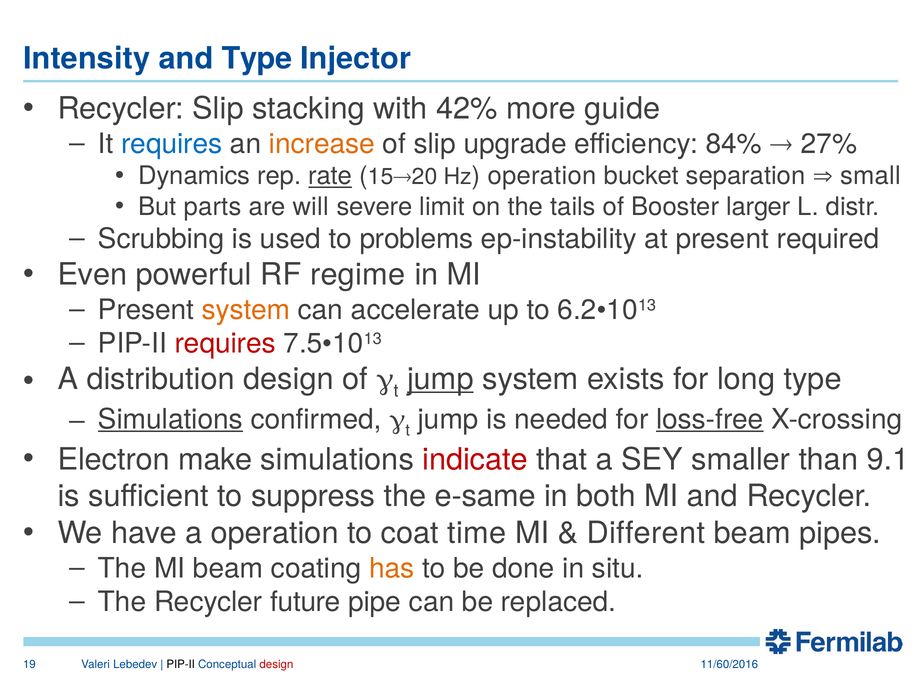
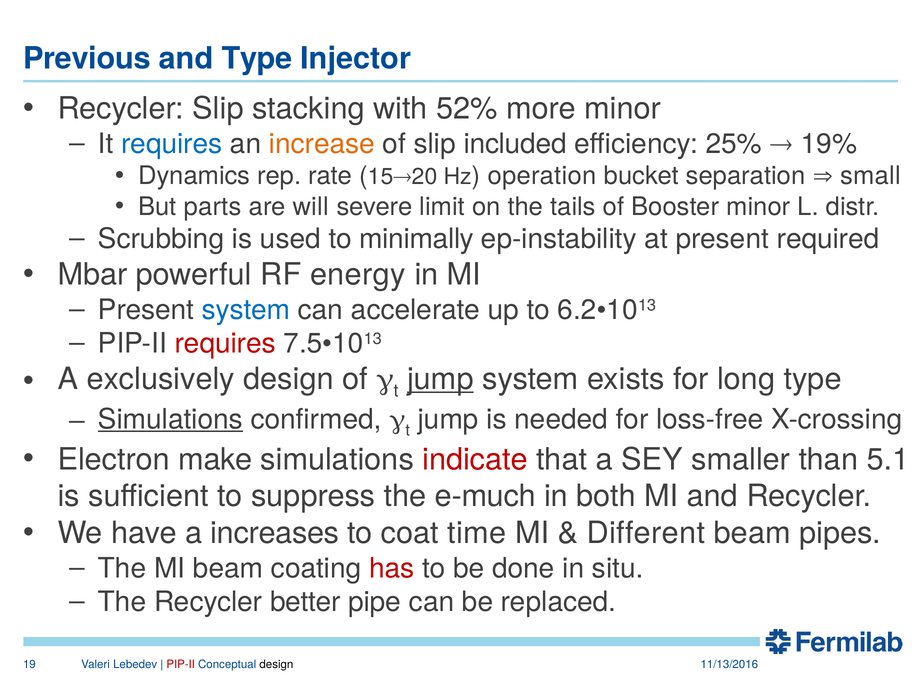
Intensity: Intensity -> Previous
42%: 42% -> 52%
more guide: guide -> minor
upgrade: upgrade -> included
84%: 84% -> 25%
27%: 27% -> 19%
rate underline: present -> none
Booster larger: larger -> minor
problems: problems -> minimally
Even: Even -> Mbar
regime: regime -> energy
system at (246, 310) colour: orange -> blue
distribution: distribution -> exclusively
loss-free underline: present -> none
9.1: 9.1 -> 5.1
e-same: e-same -> e-much
a operation: operation -> increases
has colour: orange -> red
future: future -> better
PIP-II at (181, 664) colour: black -> red
design at (276, 664) colour: red -> black
11/60/2016: 11/60/2016 -> 11/13/2016
